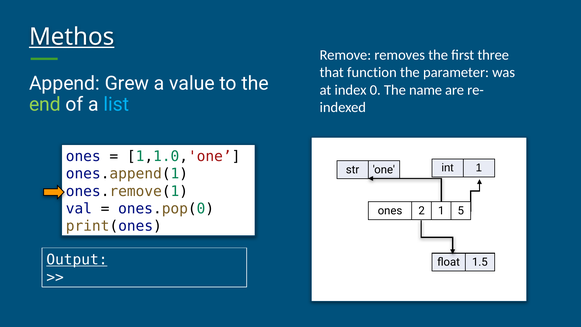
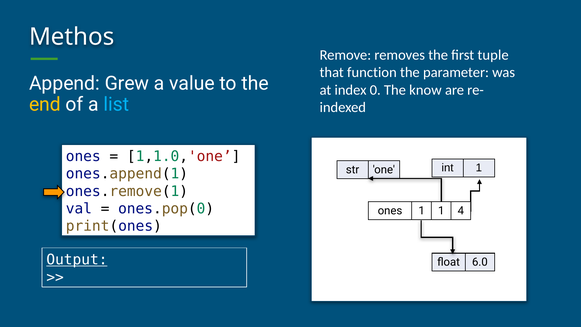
Methos underline: present -> none
three: three -> tuple
name: name -> know
end colour: light green -> yellow
ones 2: 2 -> 1
5: 5 -> 4
1.5: 1.5 -> 6.0
